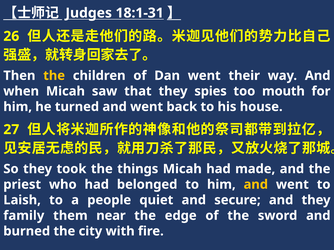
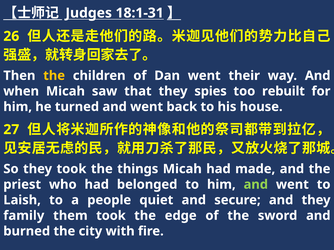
mouth: mouth -> rebuilt
and at (256, 185) colour: yellow -> light green
them near: near -> took
